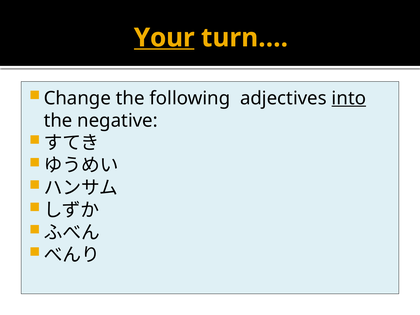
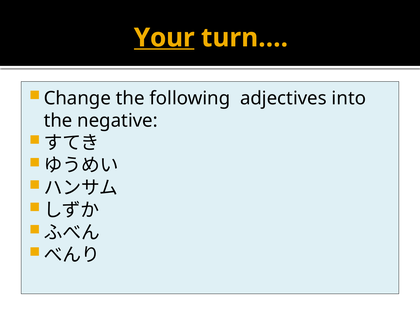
into underline: present -> none
